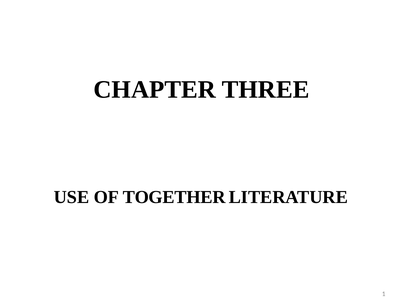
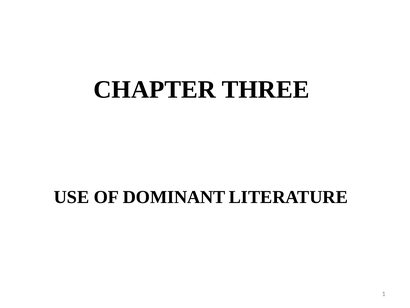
TOGETHER: TOGETHER -> DOMINANT
